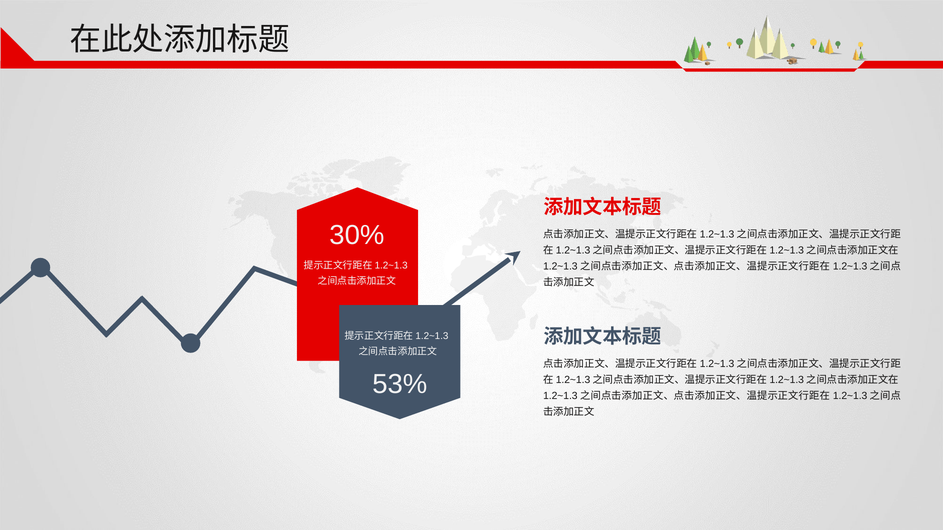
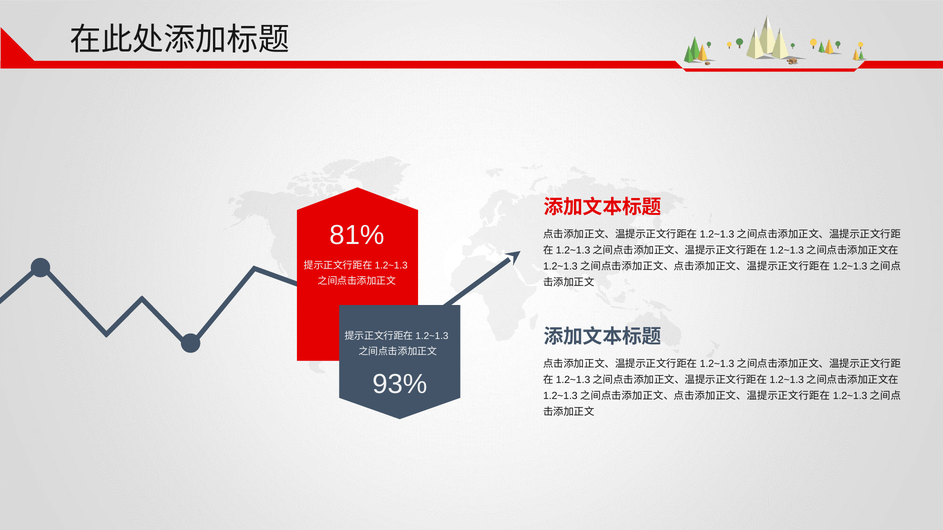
30%: 30% -> 81%
53%: 53% -> 93%
